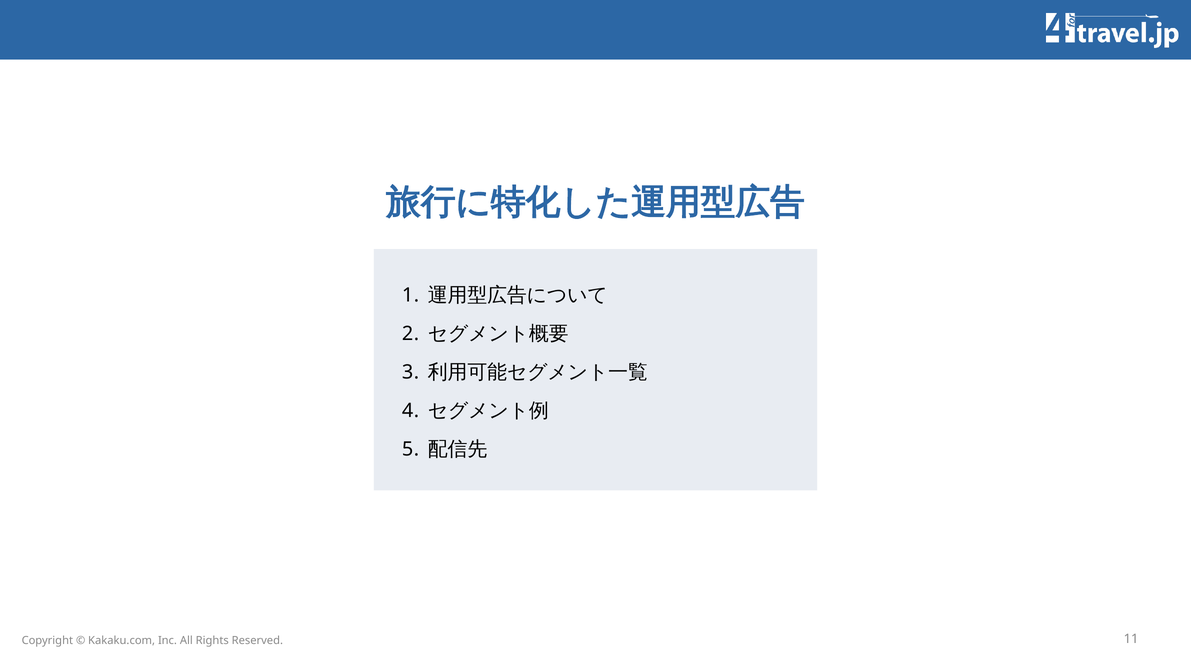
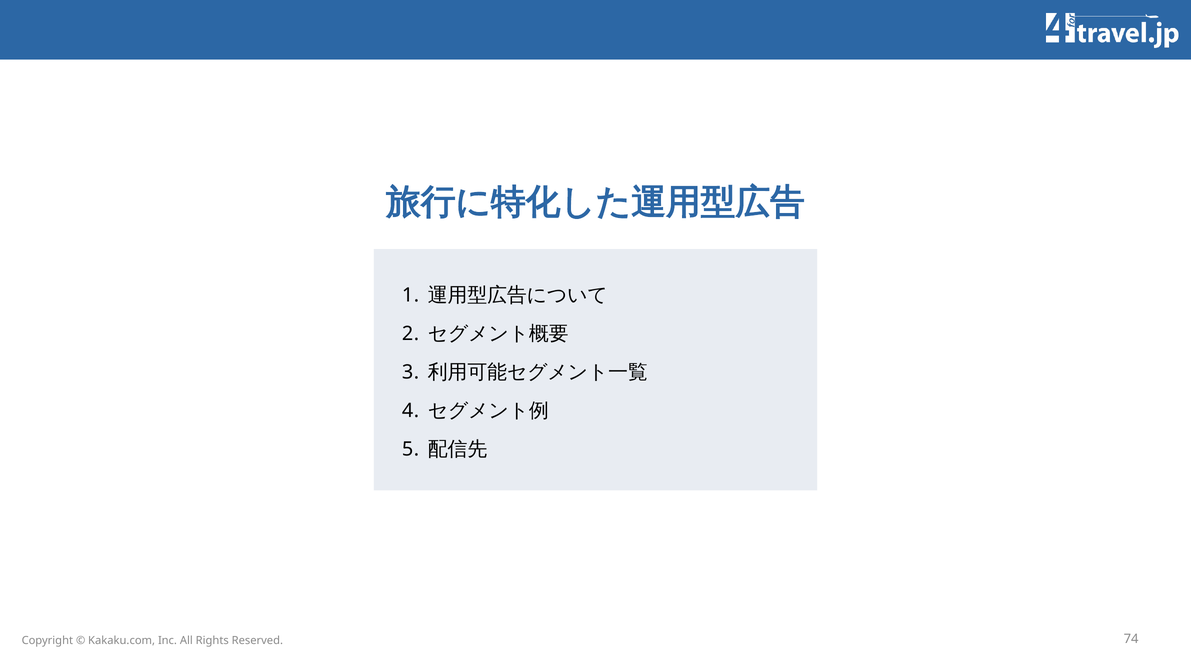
11: 11 -> 74
